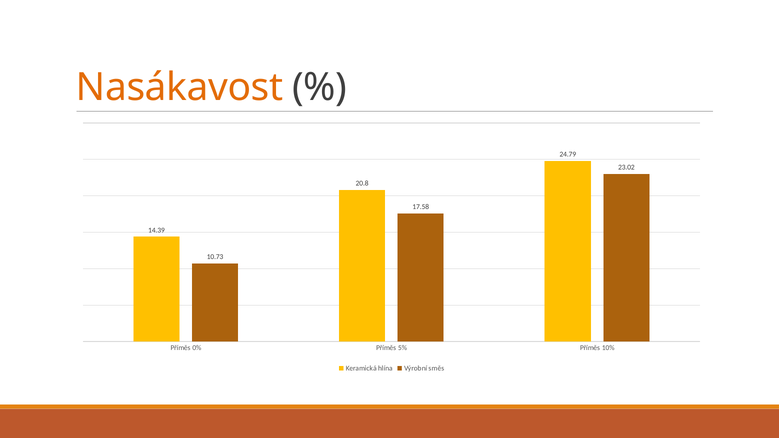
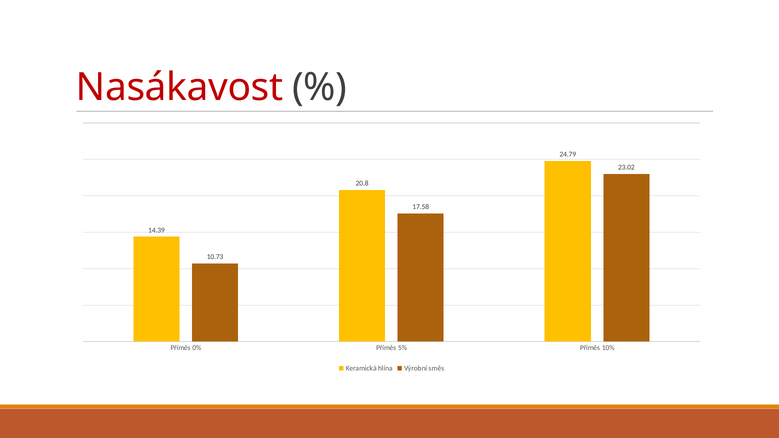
Nasákavost colour: orange -> red
